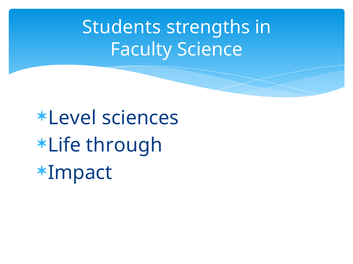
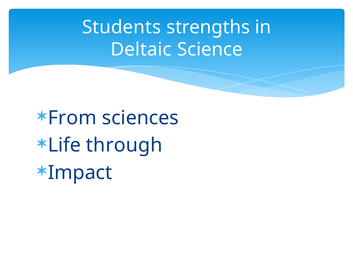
Faculty: Faculty -> Deltaic
Level: Level -> From
